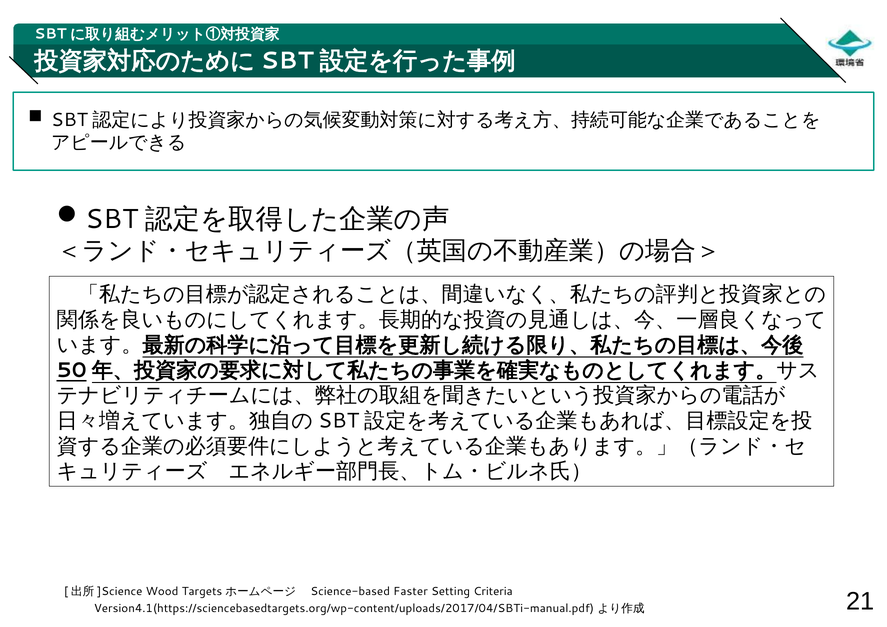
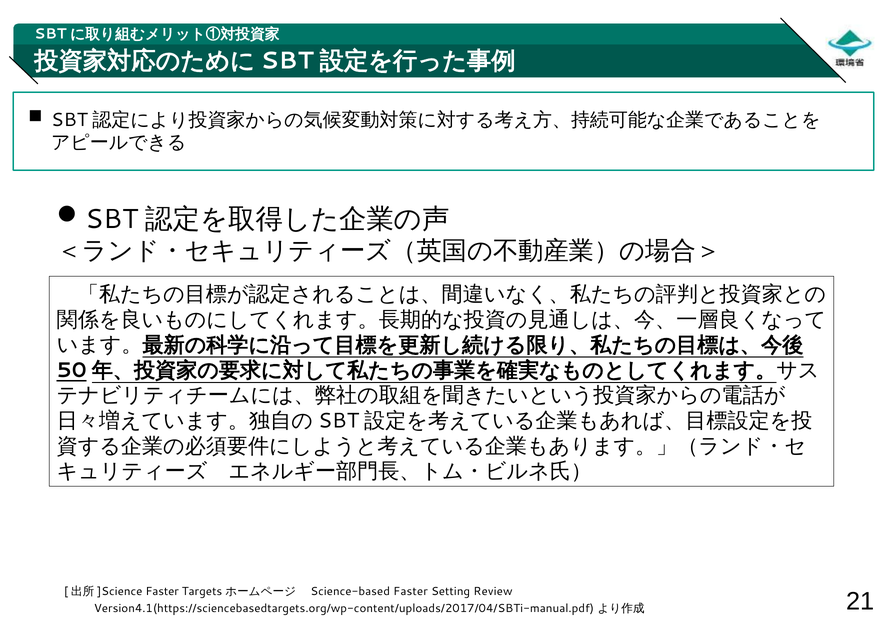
Wood at (162, 592): Wood -> Faster
Criteria: Criteria -> Review
